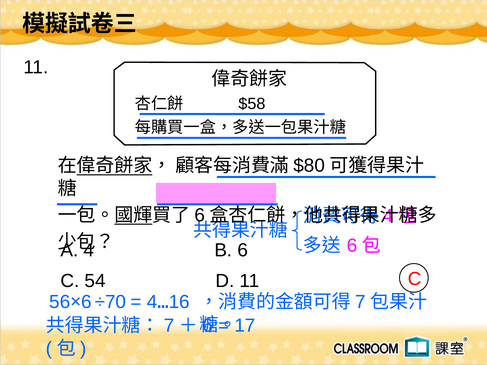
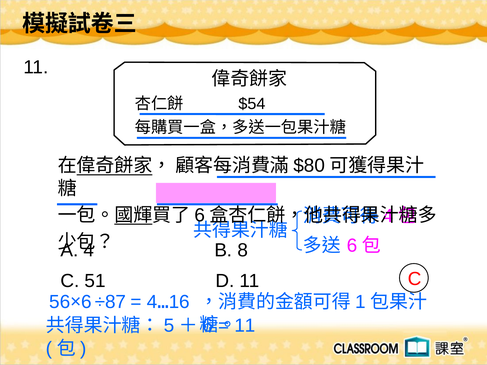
$58: $58 -> $54
B 6: 6 -> 8
54: 54 -> 51
÷70: ÷70 -> ÷87
7 at (361, 302): 7 -> 1
7 at (169, 326): 7 -> 5
17 at (245, 326): 17 -> 11
